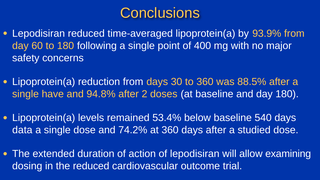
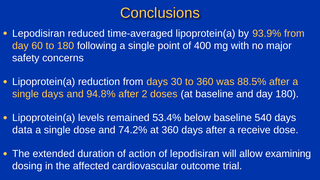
single have: have -> days
studied: studied -> receive
the reduced: reduced -> affected
